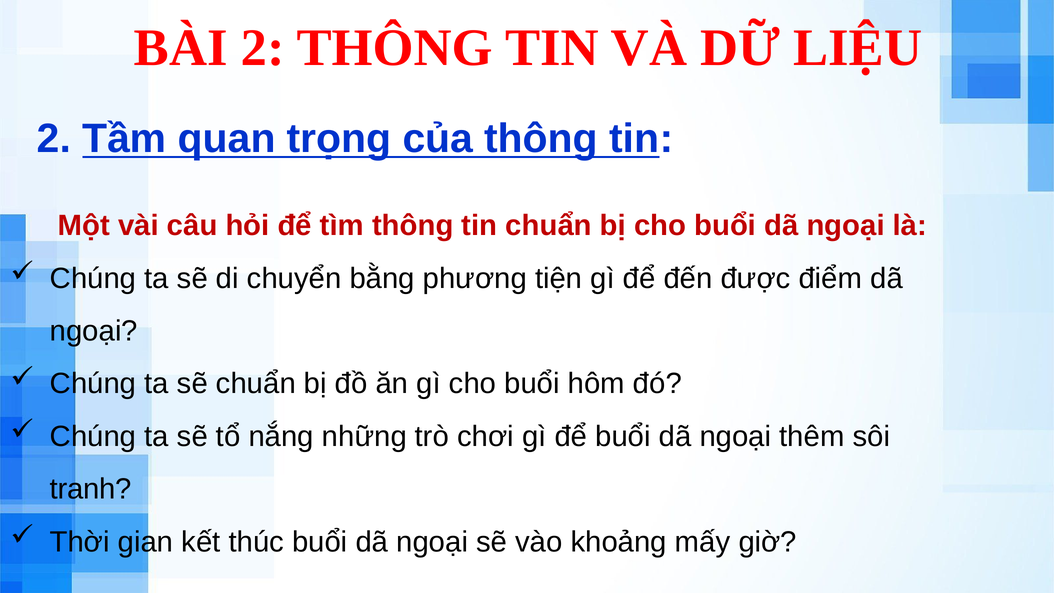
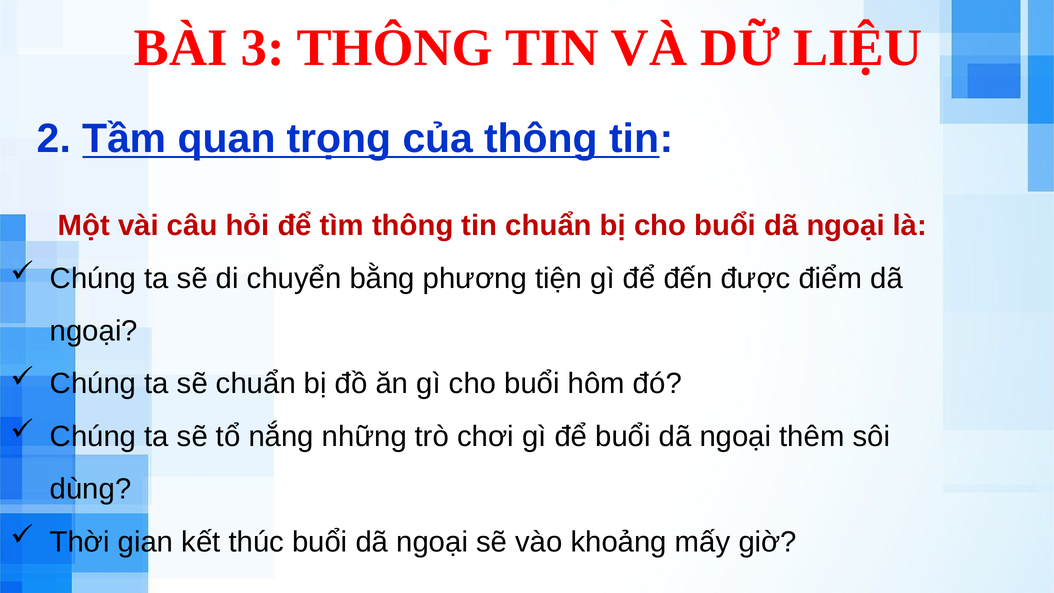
BÀI 2: 2 -> 3
tranh: tranh -> dùng
